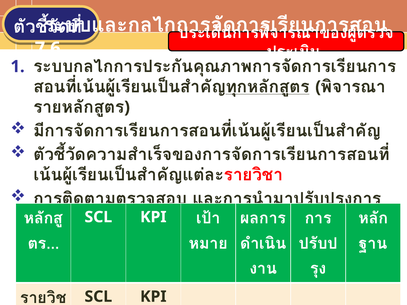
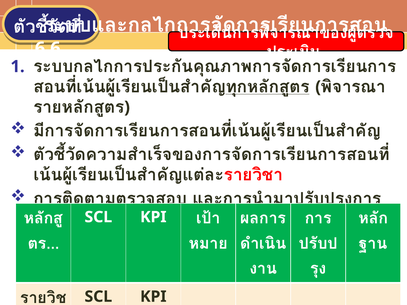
7.6: 7.6 -> 6.6
